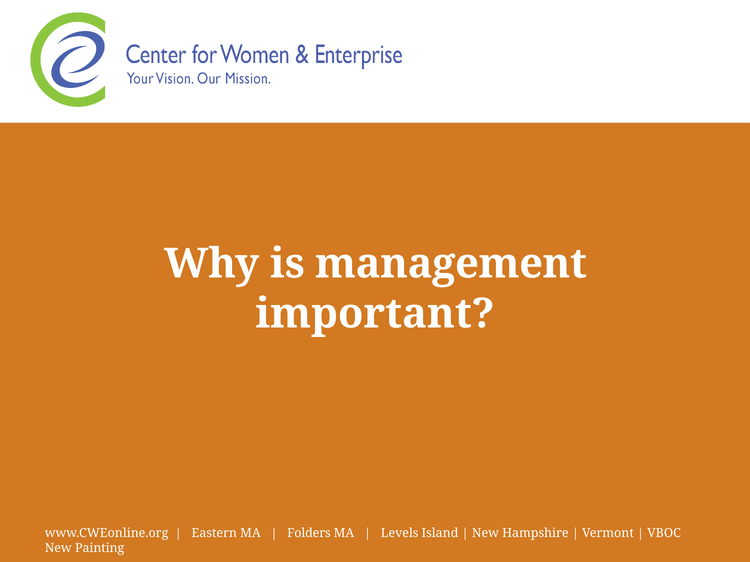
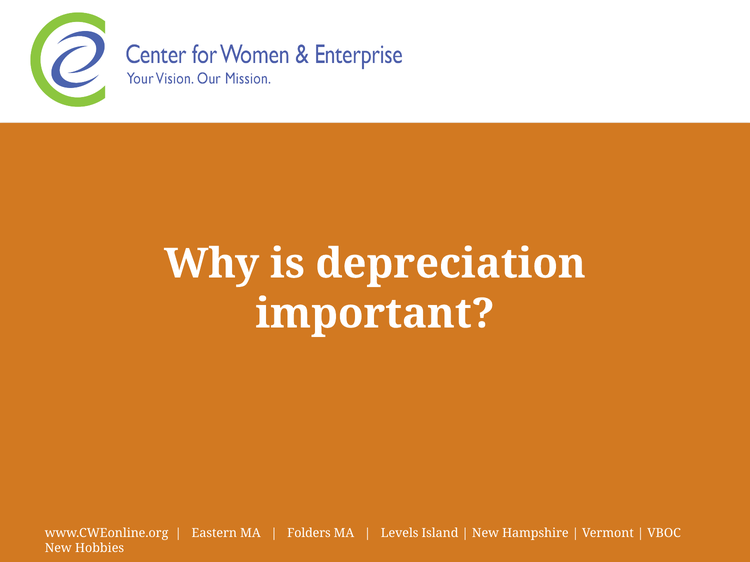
management: management -> depreciation
Painting: Painting -> Hobbies
